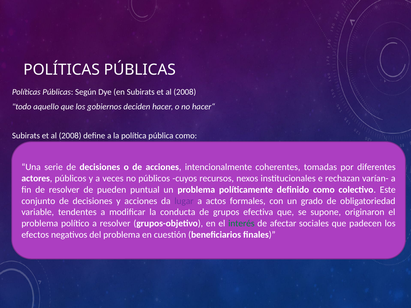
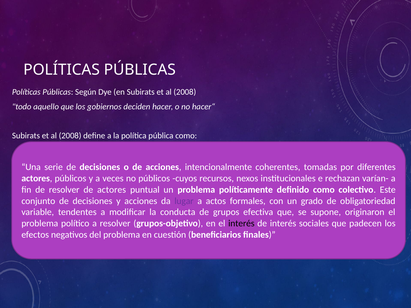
de pueden: pueden -> actores
interés at (241, 224) colour: green -> black
de afectar: afectar -> interés
